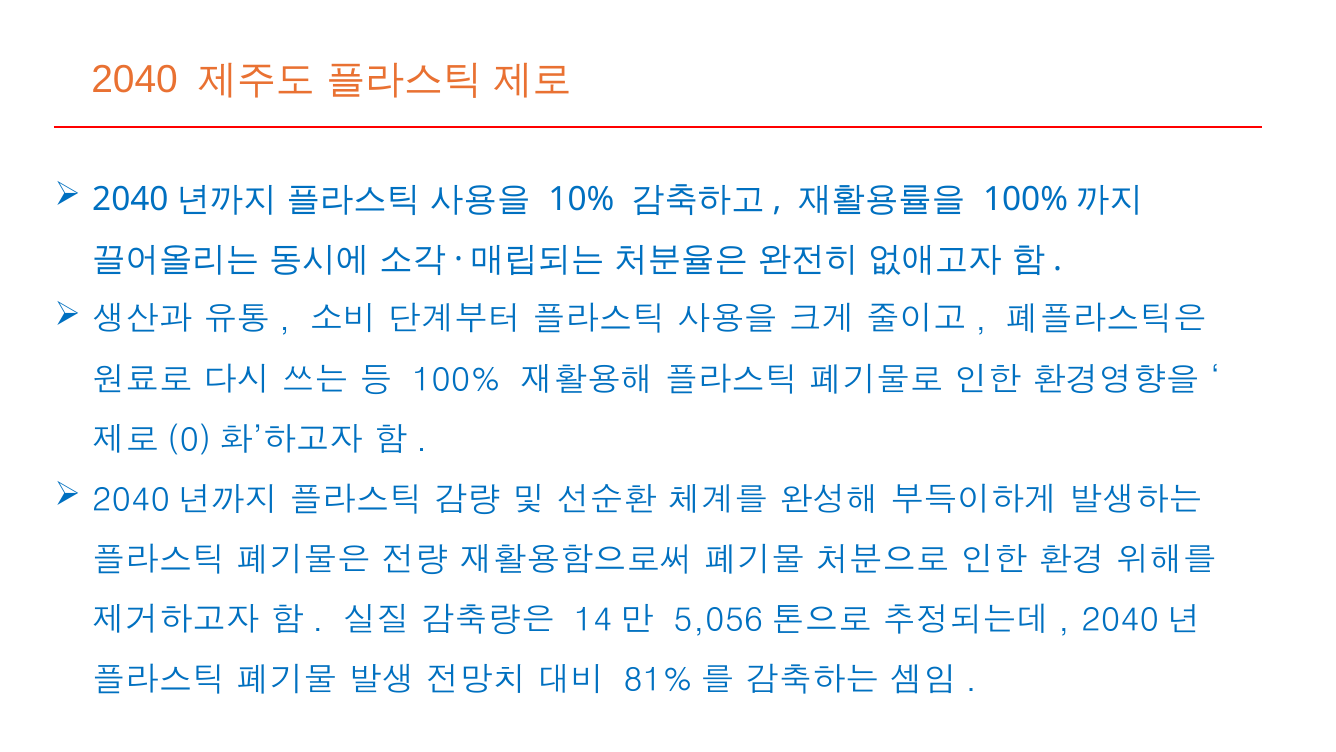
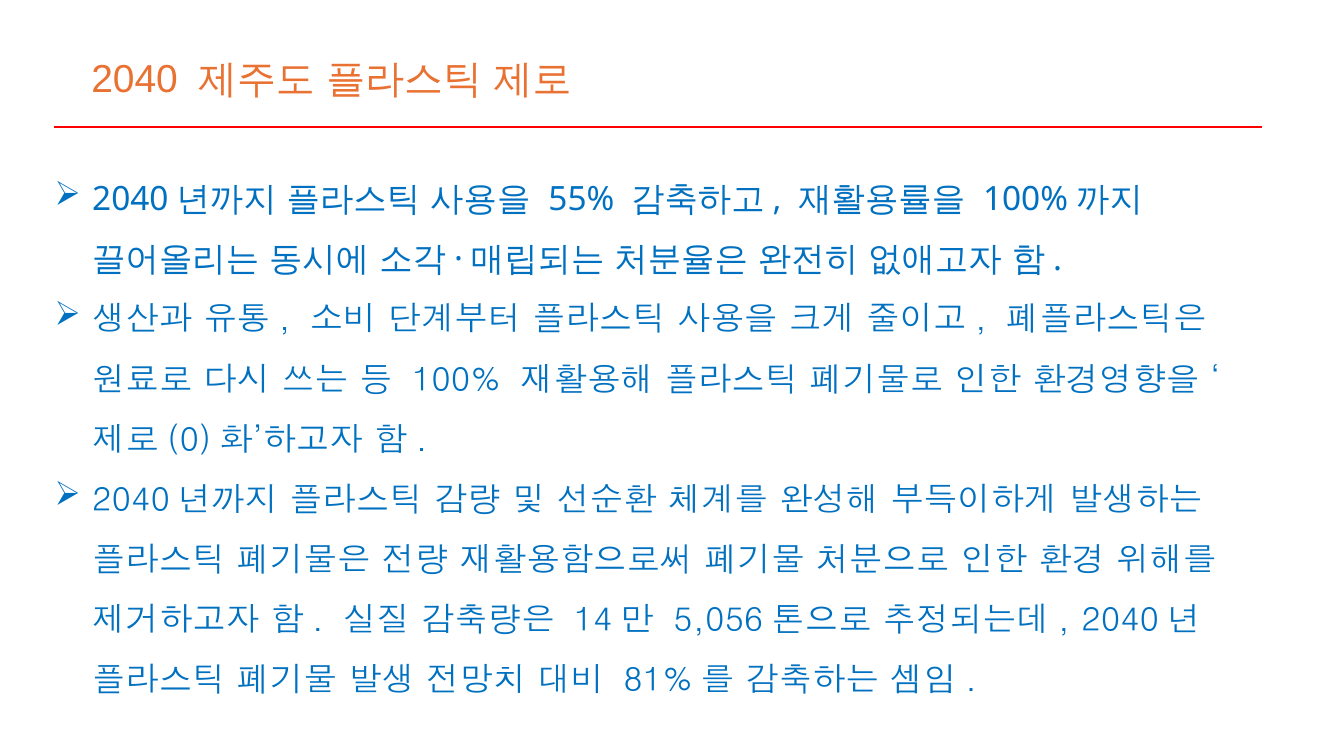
10%: 10% -> 55%
